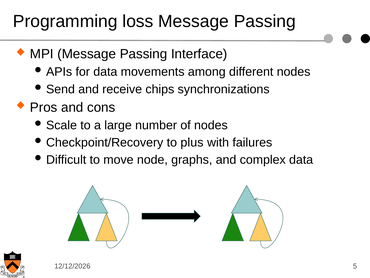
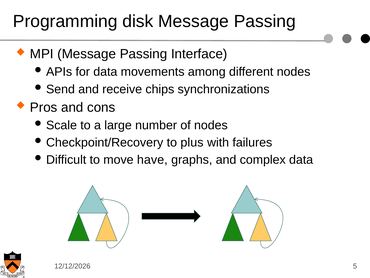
loss: loss -> disk
node: node -> have
